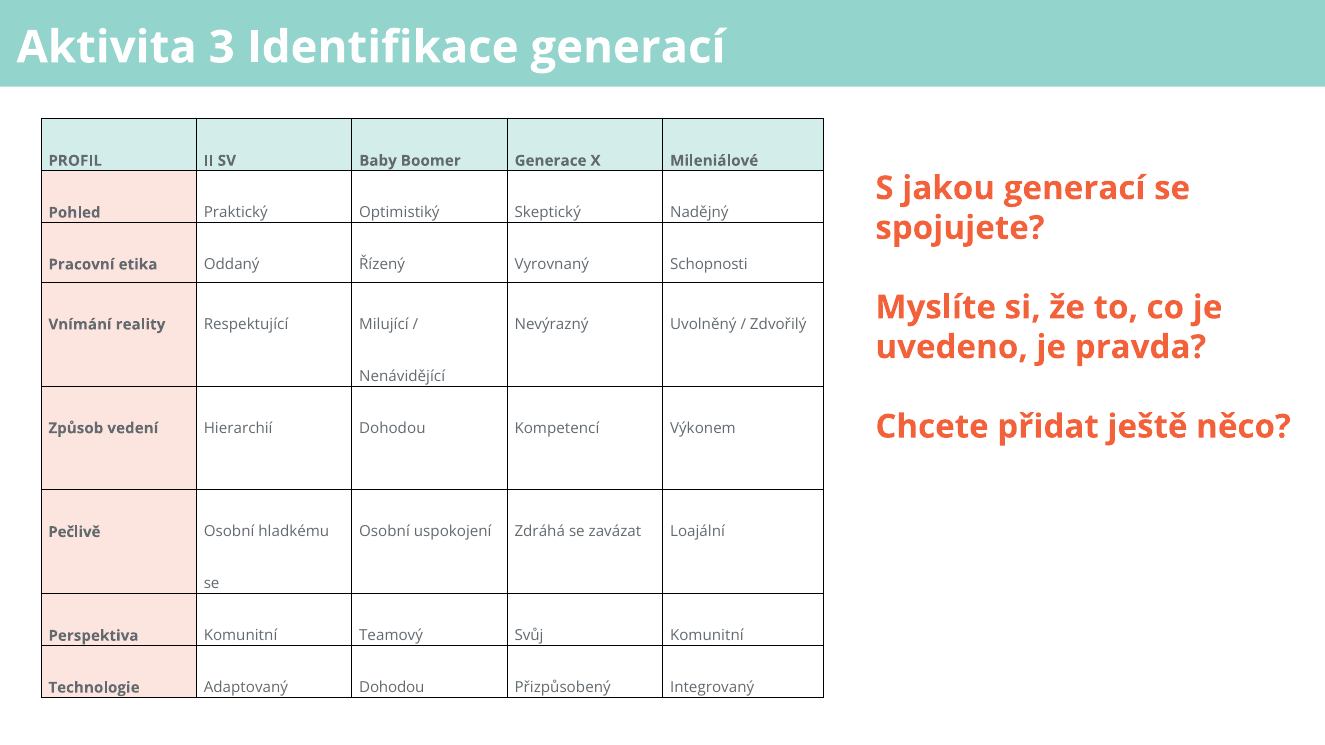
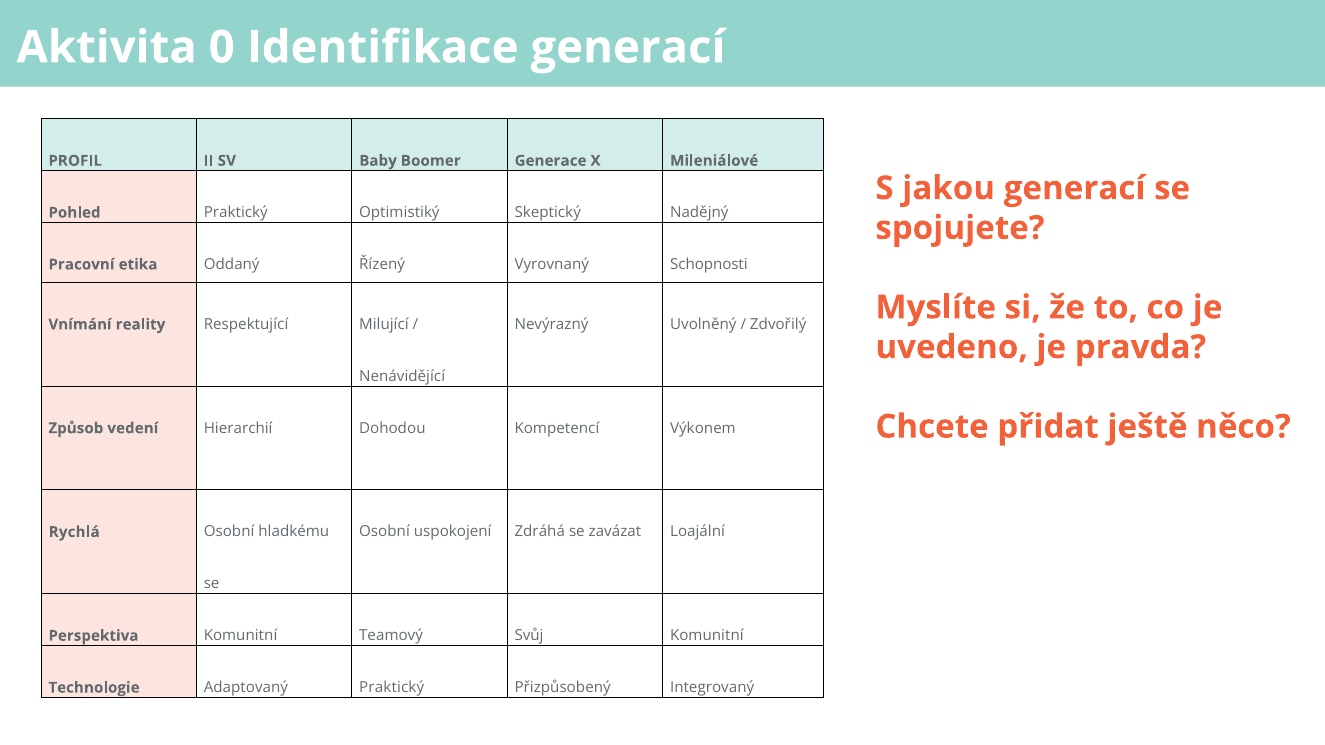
3: 3 -> 0
Pečlivě: Pečlivě -> Rychlá
Adaptovaný Dohodou: Dohodou -> Praktický
